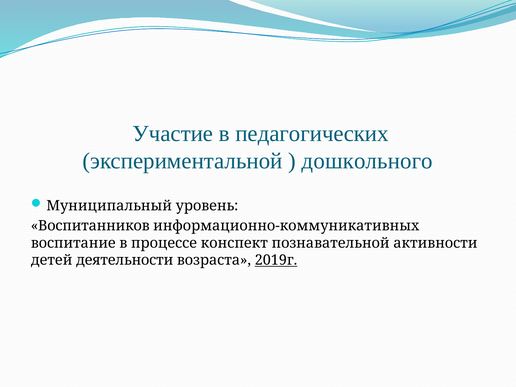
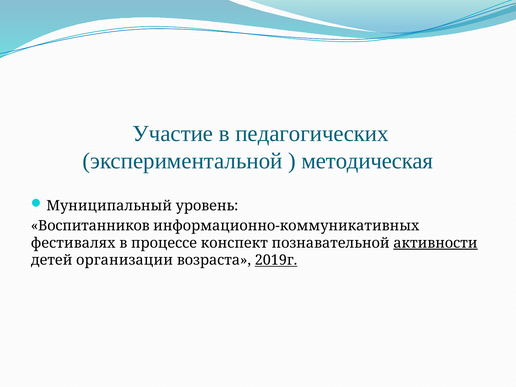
дошкольного: дошкольного -> методическая
воспитание: воспитание -> фестивалях
активности underline: none -> present
деятельности: деятельности -> организации
